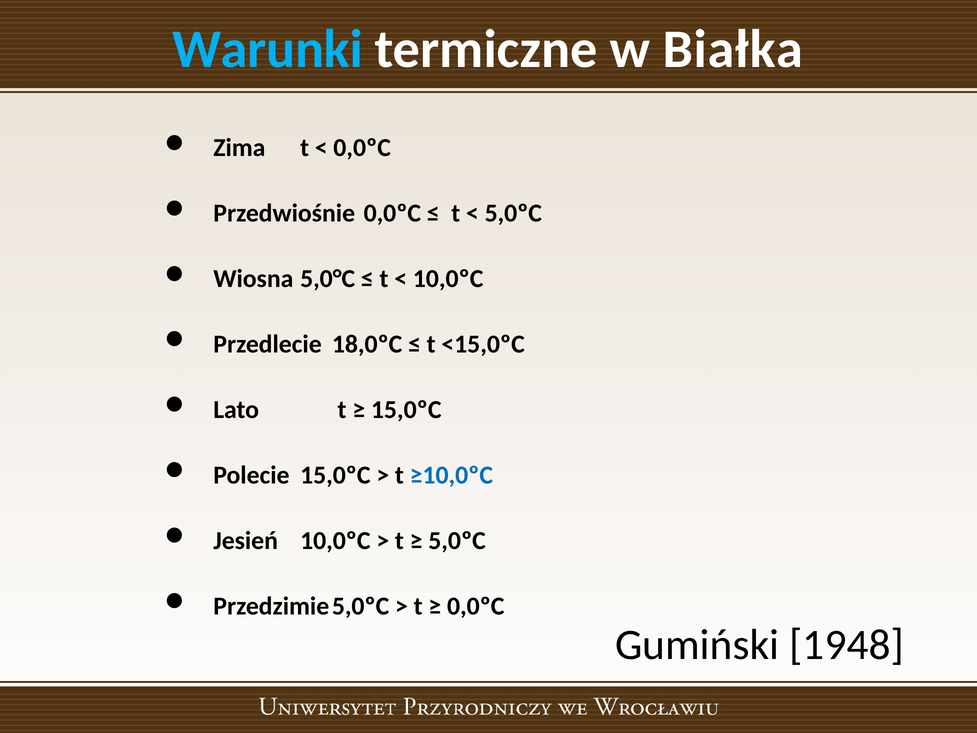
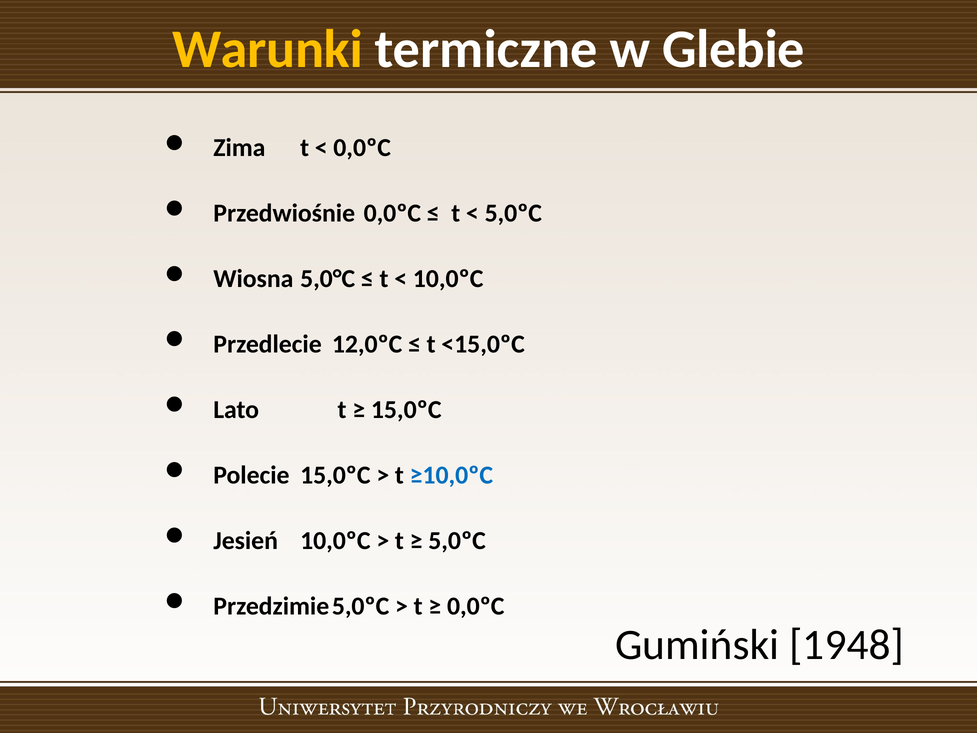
Warunki colour: light blue -> yellow
Białka: Białka -> Glebie
18,0ºC: 18,0ºC -> 12,0ºC
